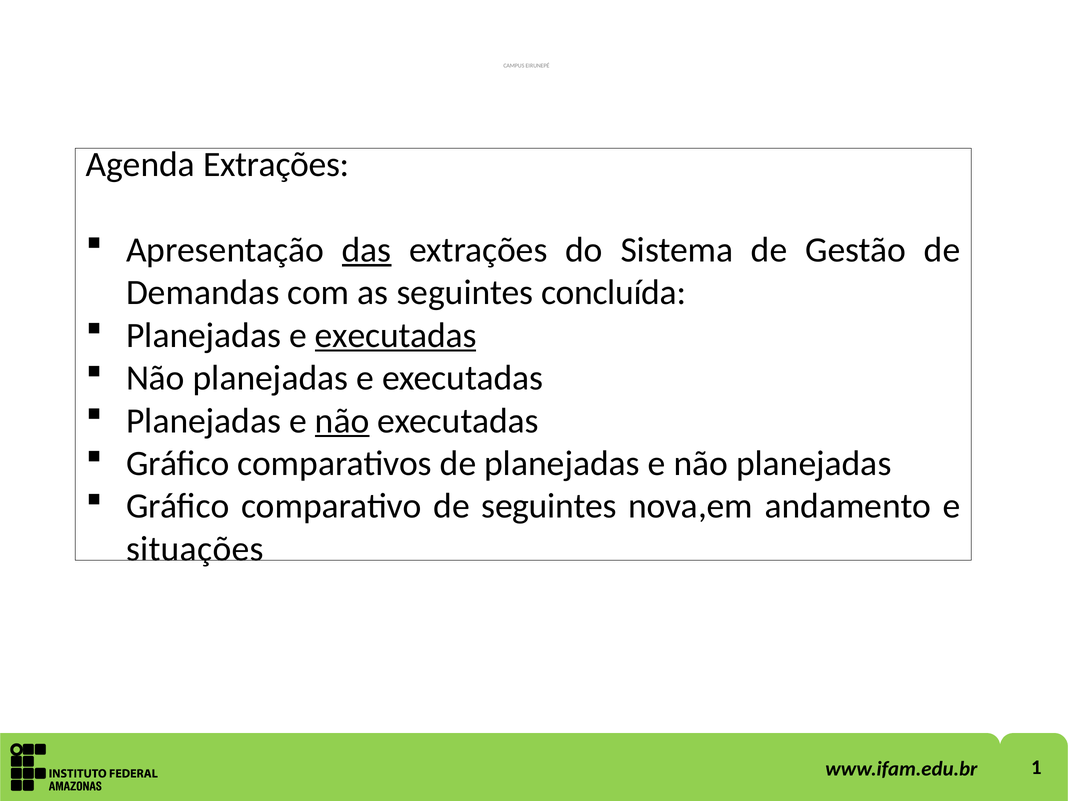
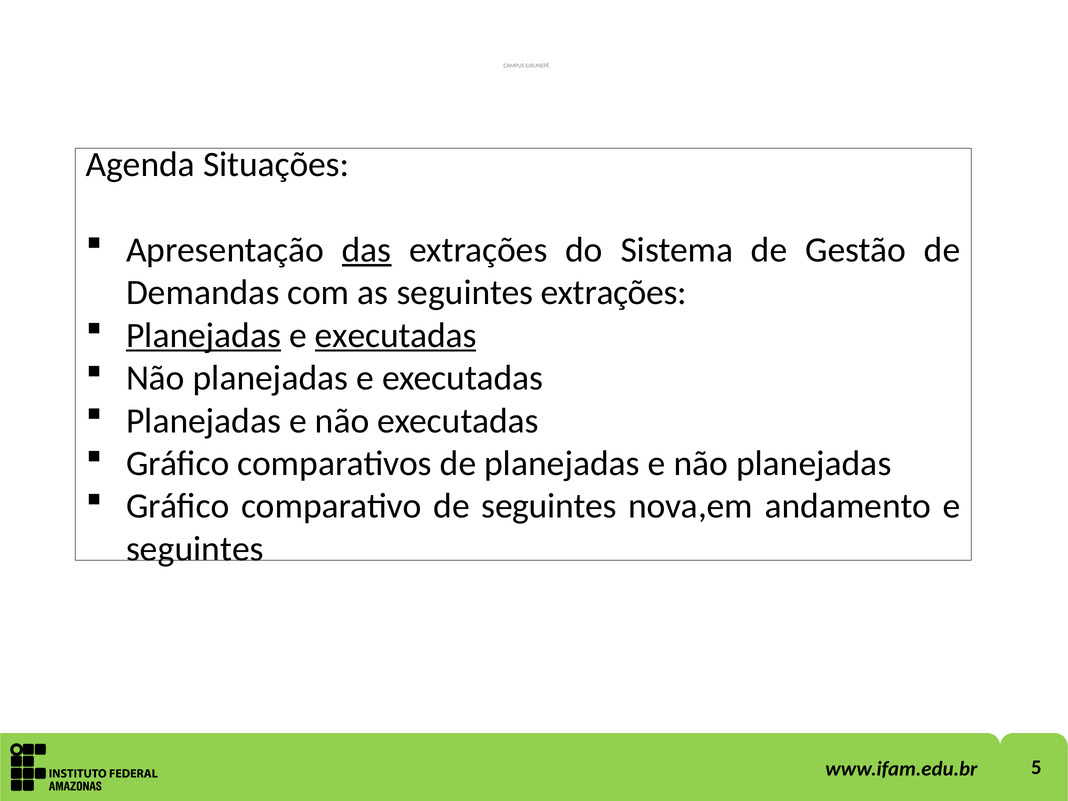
Agenda Extrações: Extrações -> Situações
seguintes concluída: concluída -> extrações
Planejadas at (204, 335) underline: none -> present
não at (342, 421) underline: present -> none
situações at (195, 549): situações -> seguintes
1: 1 -> 5
